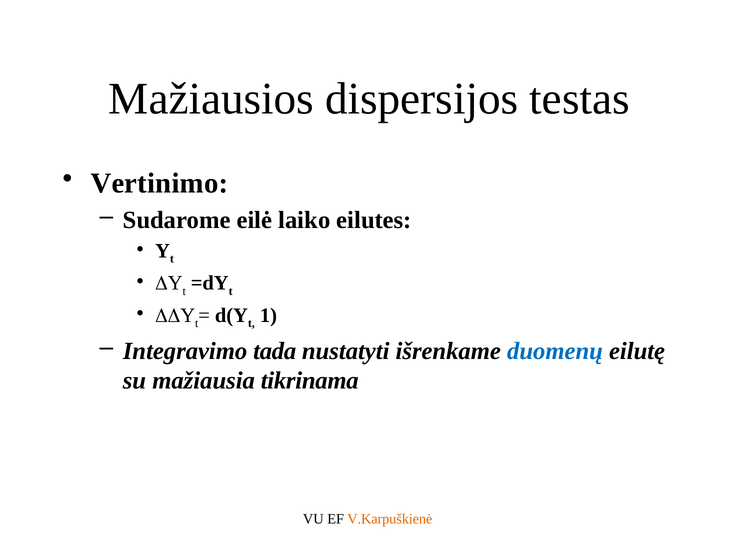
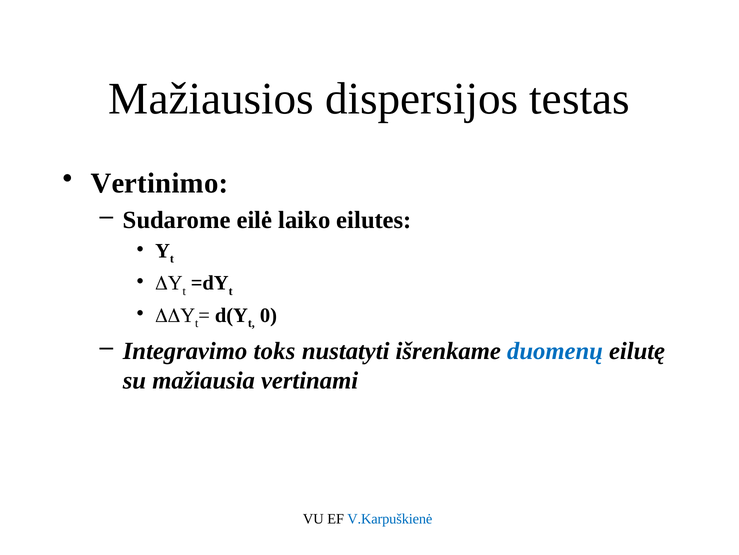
1: 1 -> 0
tada: tada -> toks
tikrinama: tikrinama -> vertinami
V.Karpuškienė colour: orange -> blue
